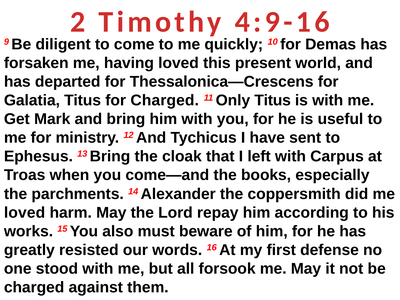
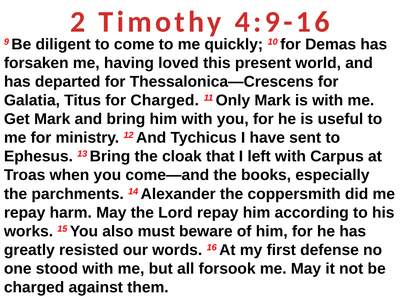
Only Titus: Titus -> Mark
loved at (25, 213): loved -> repay
